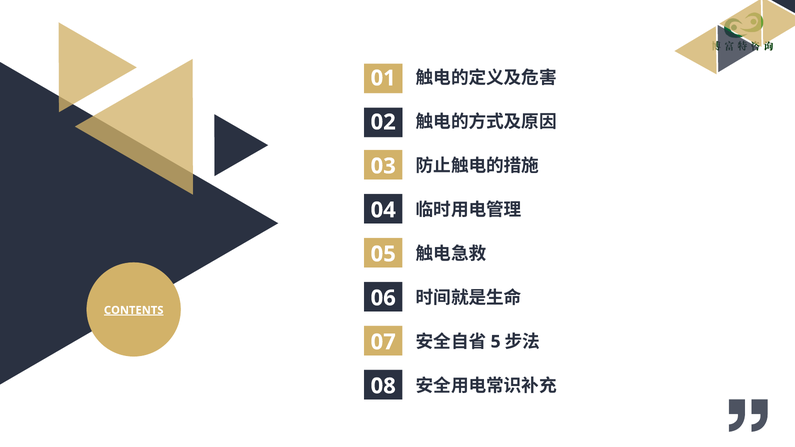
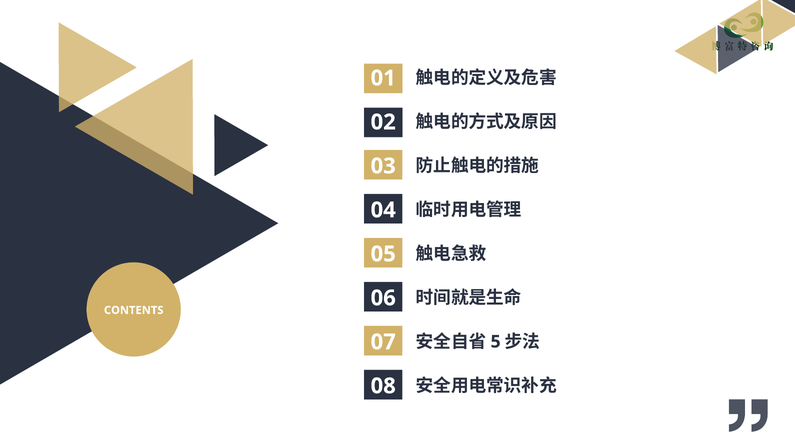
CONTENTS underline: present -> none
